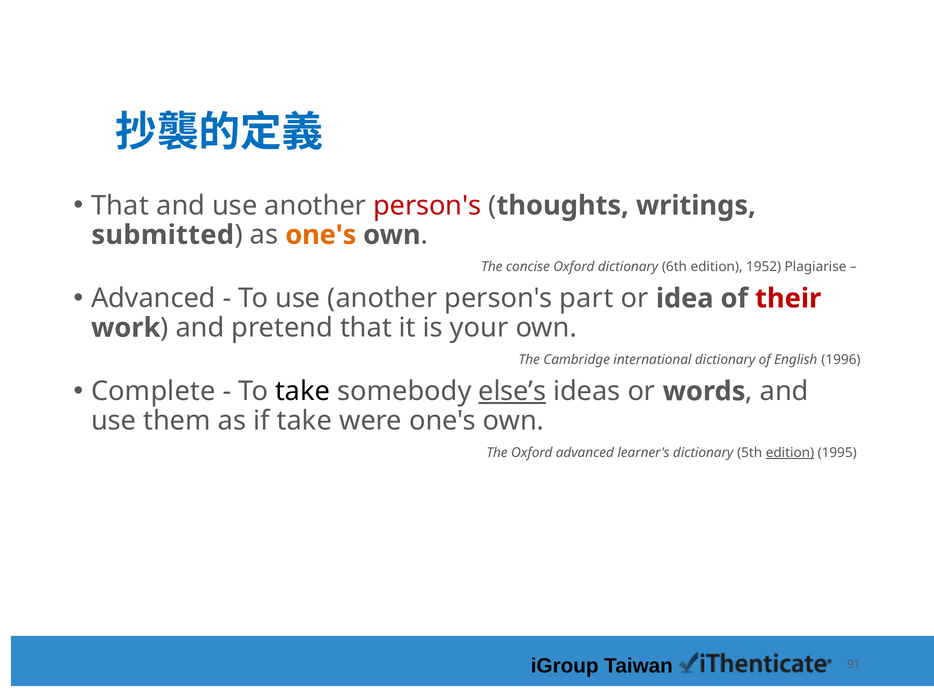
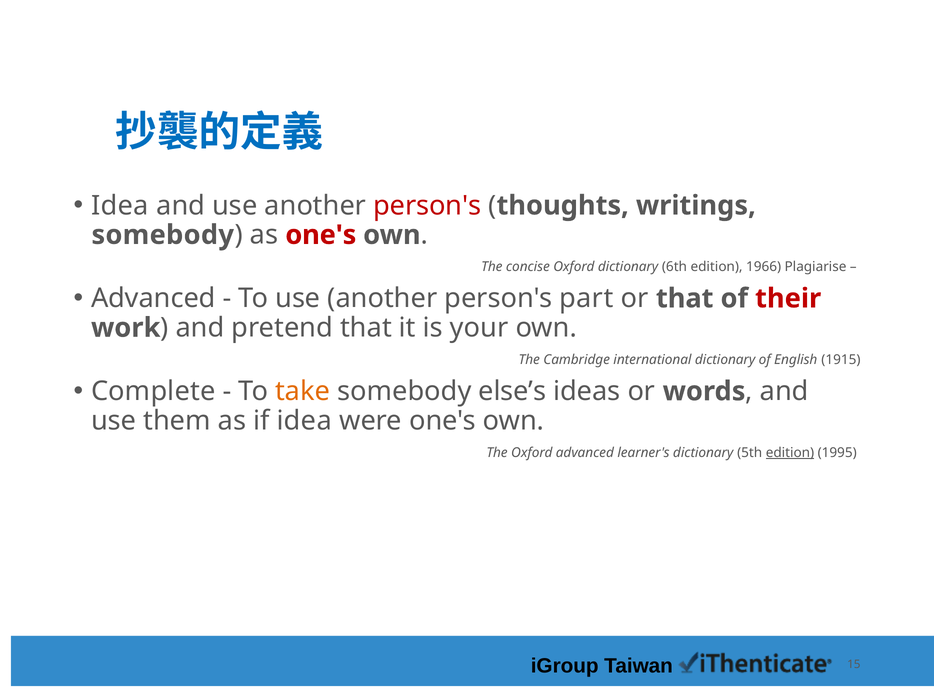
That at (120, 206): That -> Idea
submitted at (163, 235): submitted -> somebody
one's at (321, 235) colour: orange -> red
1952: 1952 -> 1966
or idea: idea -> that
1996: 1996 -> 1915
take at (303, 392) colour: black -> orange
else’s underline: present -> none
if take: take -> idea
91: 91 -> 15
